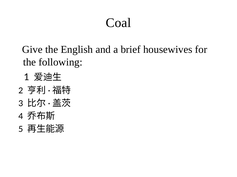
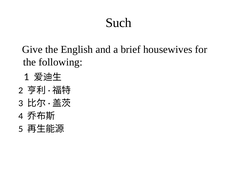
Coal: Coal -> Such
